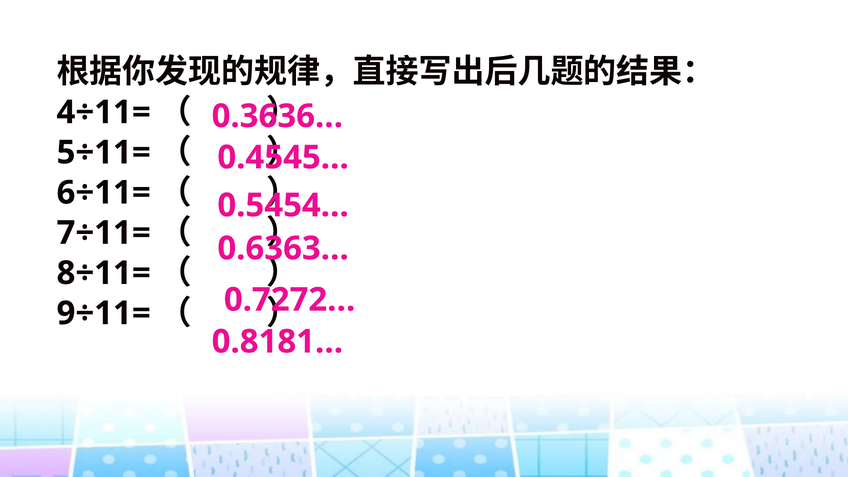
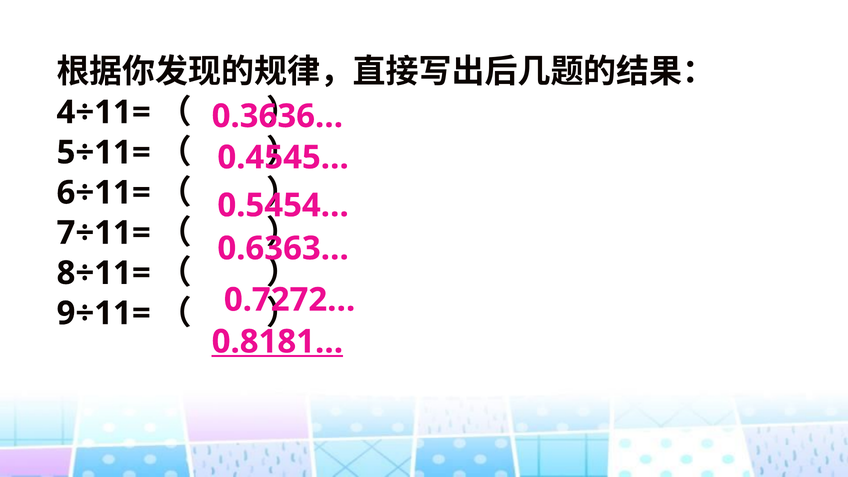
0.8181… underline: none -> present
